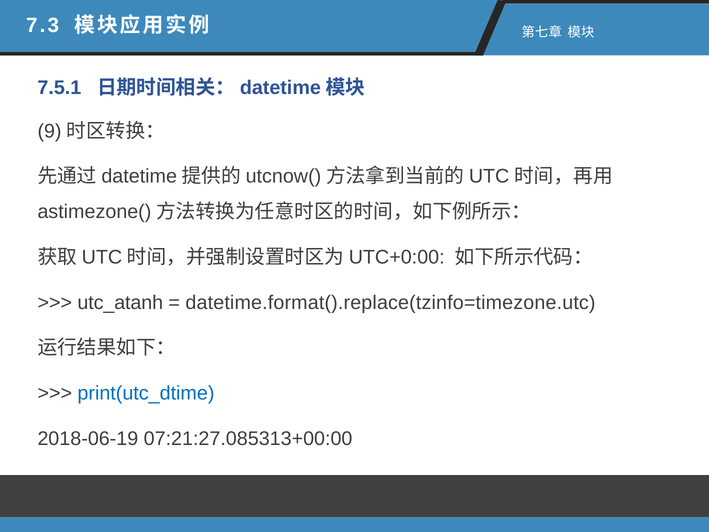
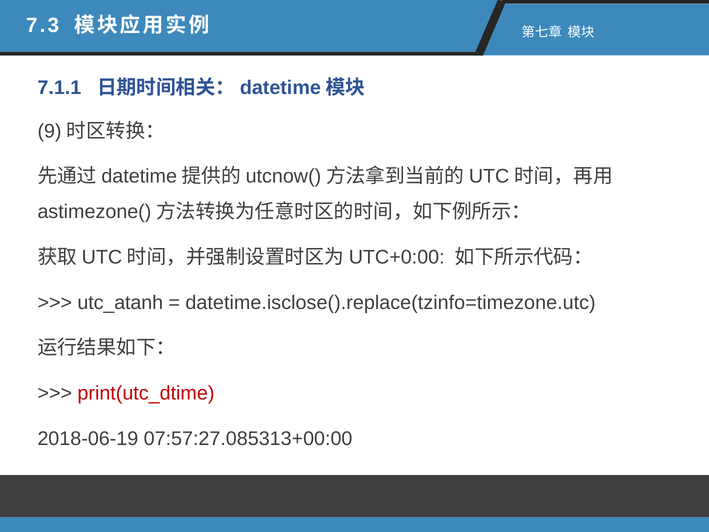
7.5.1: 7.5.1 -> 7.1.1
datetime.format().replace(tzinfo=timezone.utc: datetime.format().replace(tzinfo=timezone.utc -> datetime.isclose().replace(tzinfo=timezone.utc
print(utc_dtime colour: blue -> red
07:21:27.085313+00:00: 07:21:27.085313+00:00 -> 07:57:27.085313+00:00
